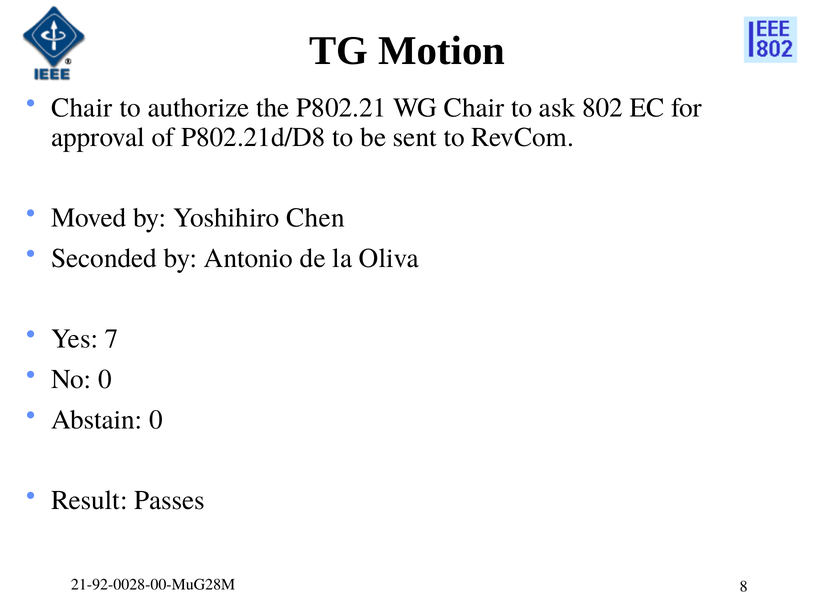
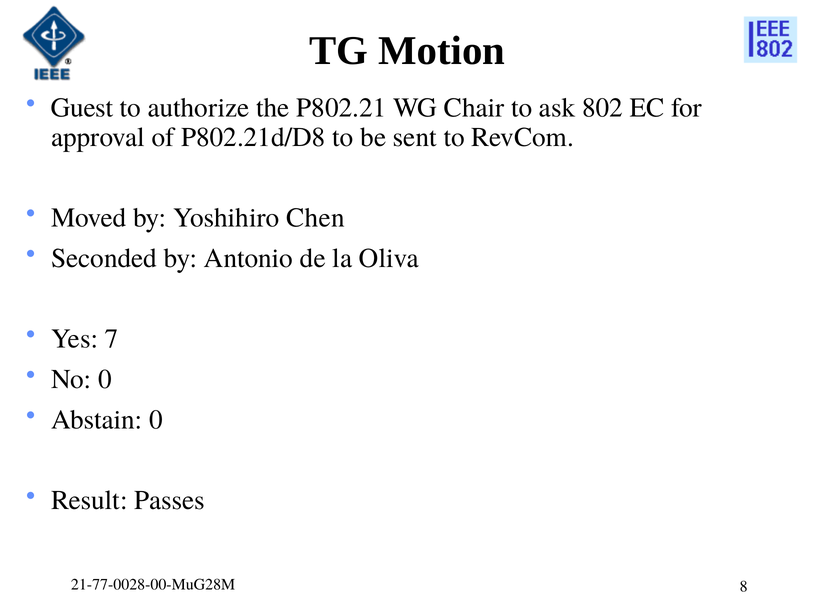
Chair at (82, 108): Chair -> Guest
21-92-0028-00-MuG28M: 21-92-0028-00-MuG28M -> 21-77-0028-00-MuG28M
